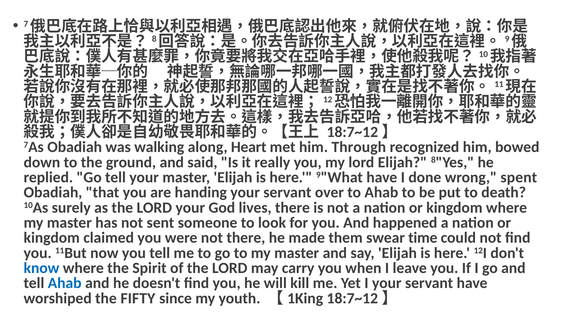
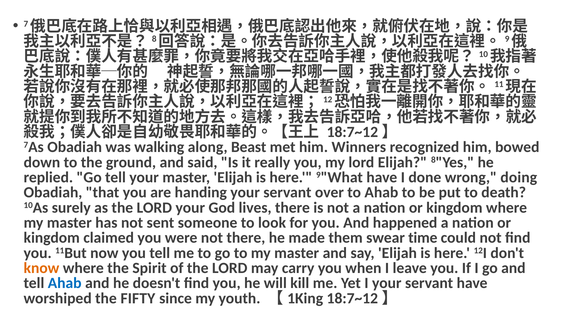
Heart: Heart -> Beast
Through: Through -> Winners
spent: spent -> doing
know colour: blue -> orange
